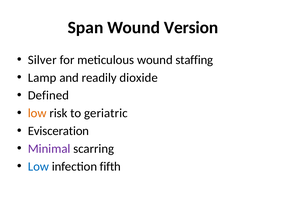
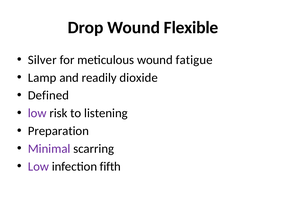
Span: Span -> Drop
Version: Version -> Flexible
staffing: staffing -> fatigue
low at (37, 113) colour: orange -> purple
geriatric: geriatric -> listening
Evisceration: Evisceration -> Preparation
Low at (38, 167) colour: blue -> purple
